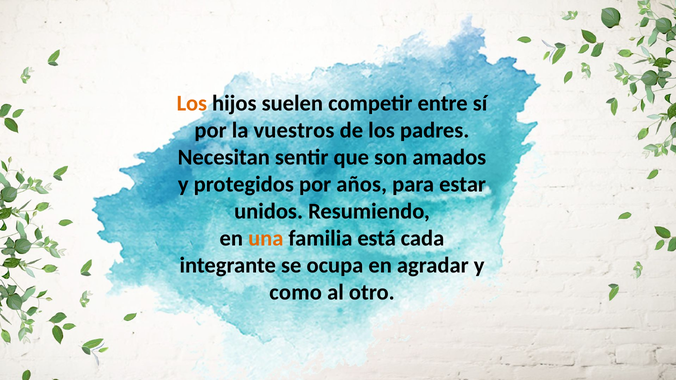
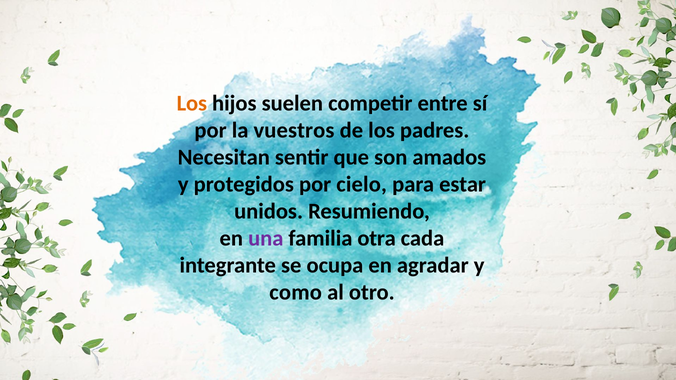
años: años -> cielo
una colour: orange -> purple
está: está -> otra
